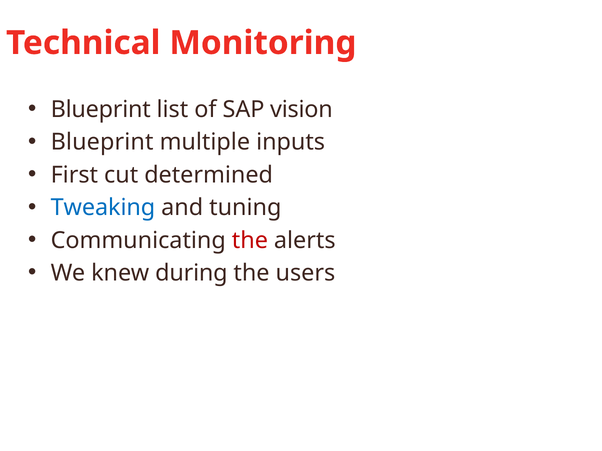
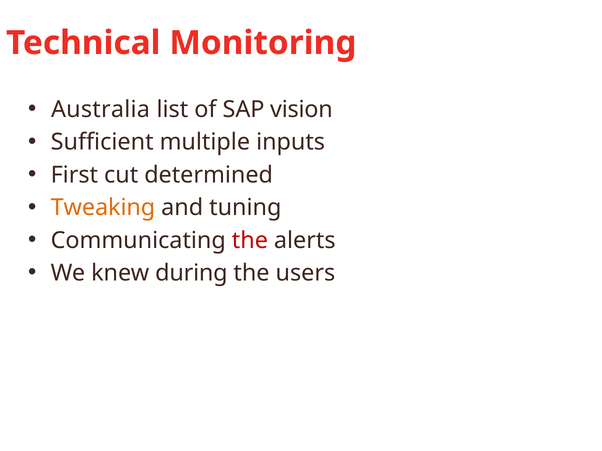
Blueprint at (101, 110): Blueprint -> Australia
Blueprint at (102, 142): Blueprint -> Sufficient
Tweaking colour: blue -> orange
